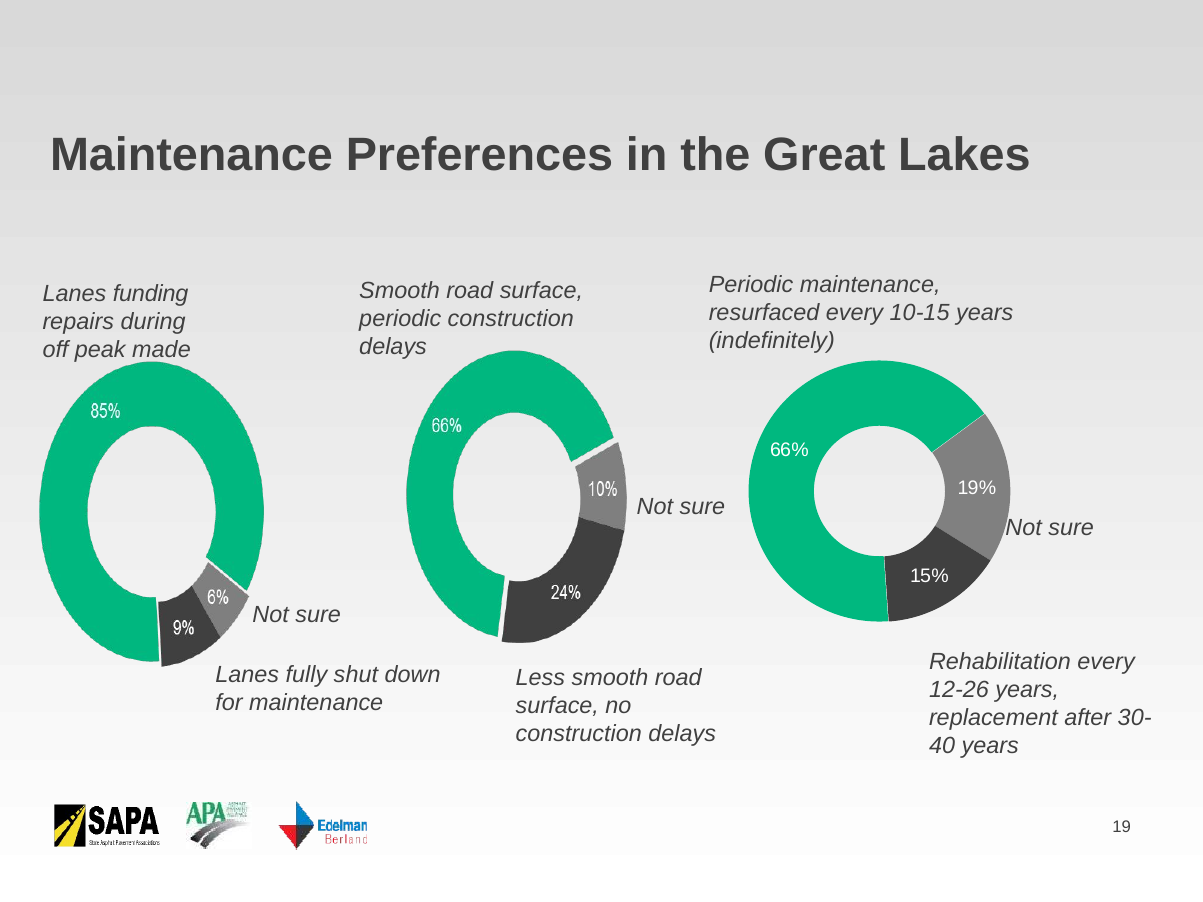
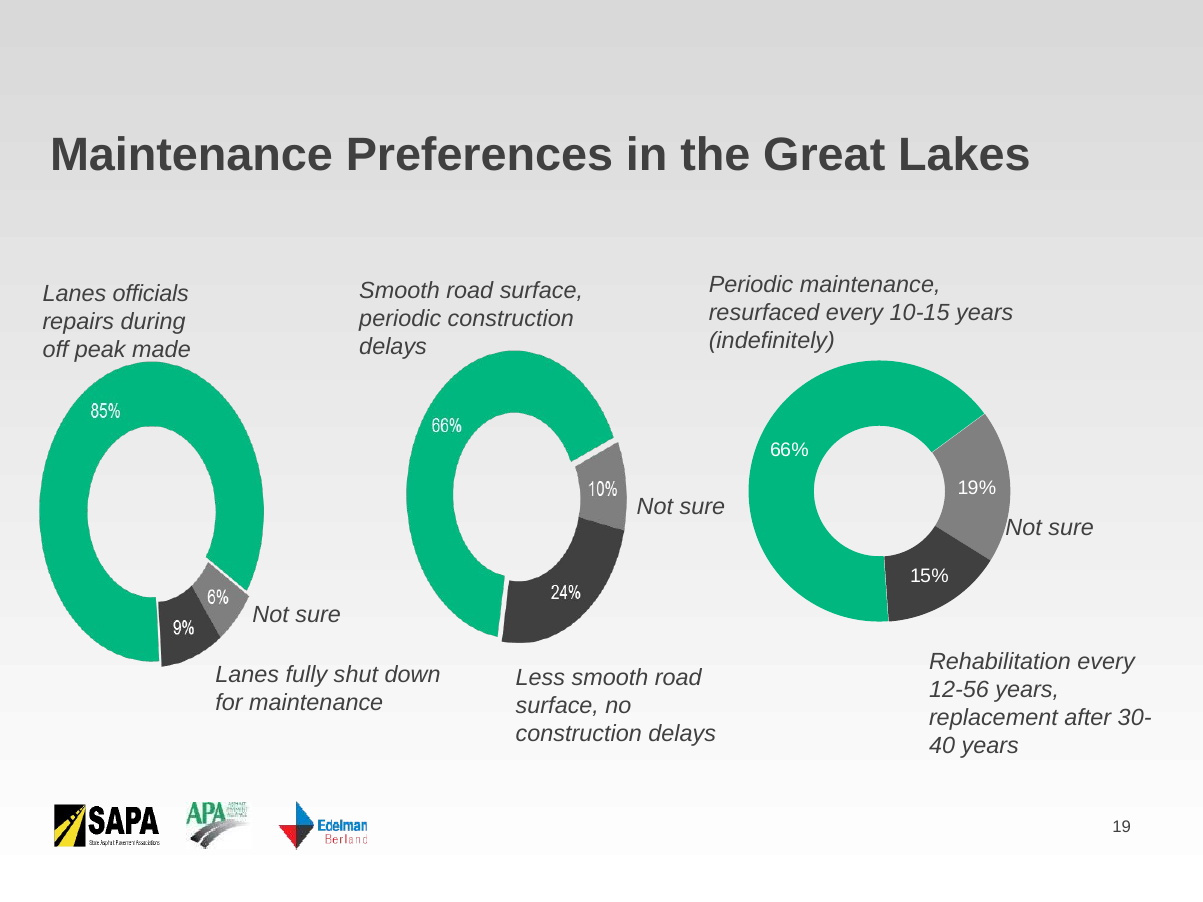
funding: funding -> officials
12-26: 12-26 -> 12-56
